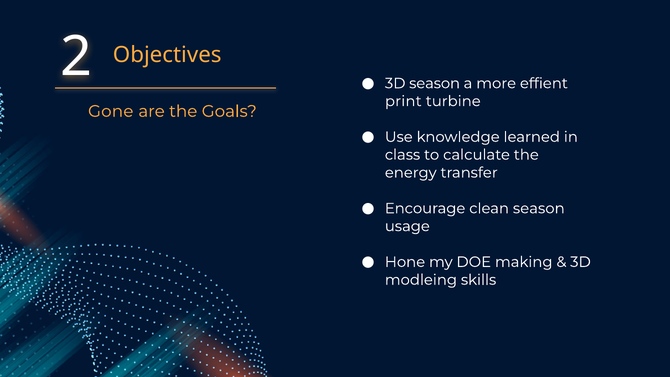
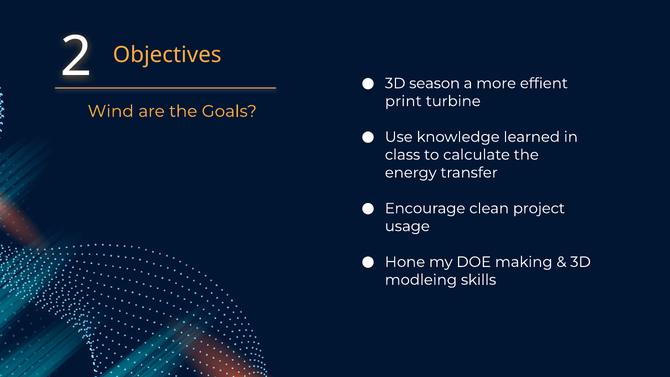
Gone: Gone -> Wind
clean season: season -> project
